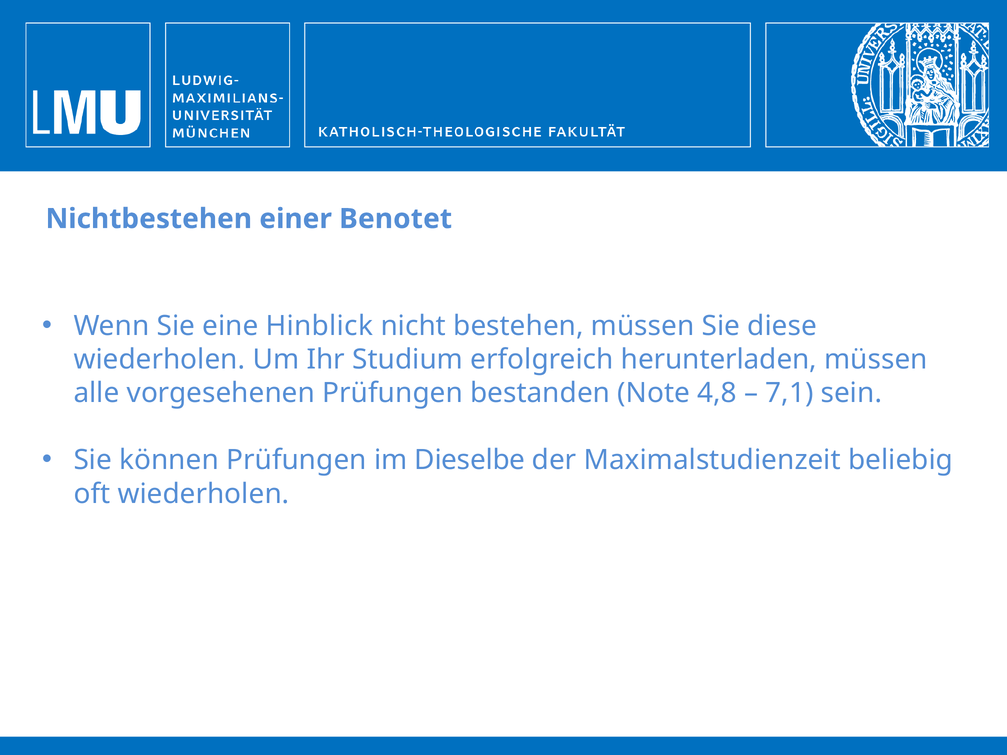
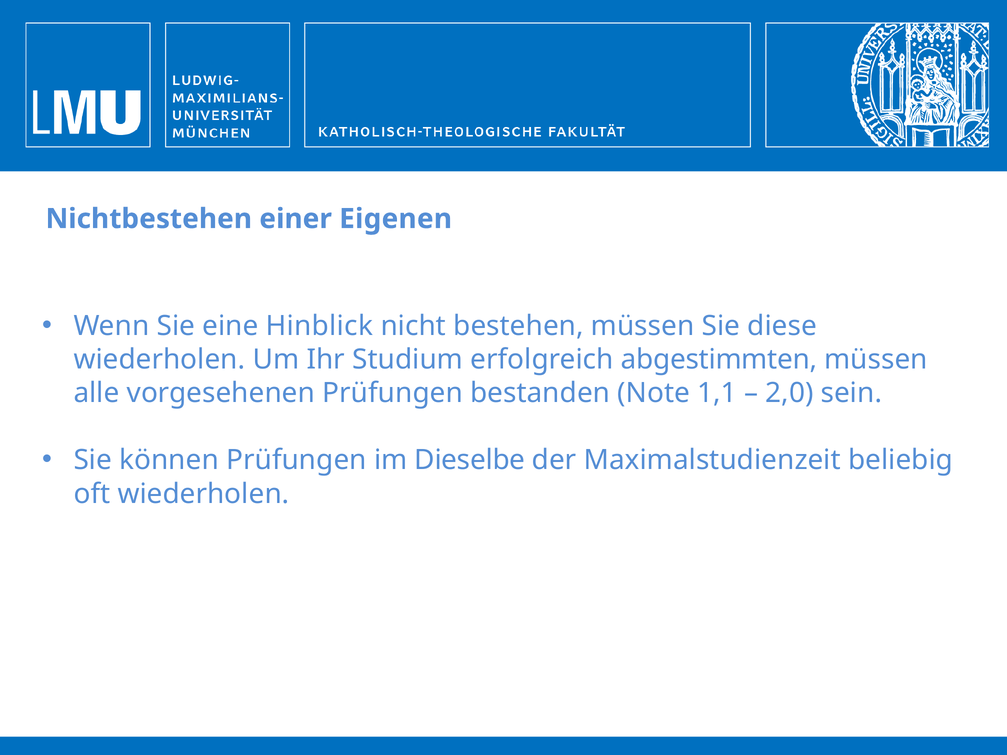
Benotet: Benotet -> Eigenen
herunterladen: herunterladen -> abgestimmten
4,8: 4,8 -> 1,1
7,1: 7,1 -> 2,0
